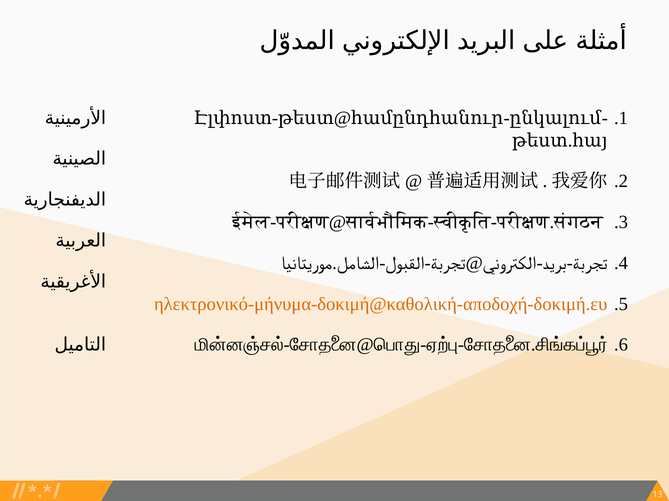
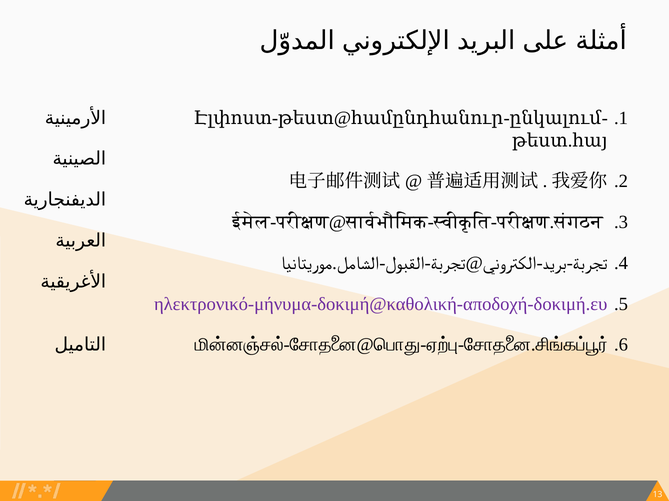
ηλεκτρονικό-μήνυμα-δοκιμή@καθολική-αποδοχή-δοκιμή.ευ colour: orange -> purple
